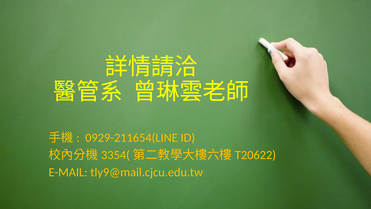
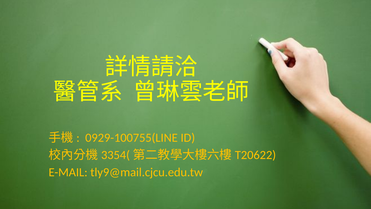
0929-211654(LINE: 0929-211654(LINE -> 0929-100755(LINE
